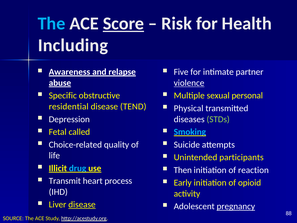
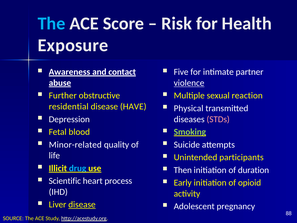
Score underline: present -> none
Including: Including -> Exposure
relapse: relapse -> contact
Specific: Specific -> Further
personal: personal -> reaction
TEND: TEND -> HAVE
STDs colour: light green -> pink
called: called -> blood
Smoking colour: light blue -> light green
Choice-related: Choice-related -> Minor-related
reaction: reaction -> duration
Transmit: Transmit -> Scientific
pregnancy underline: present -> none
